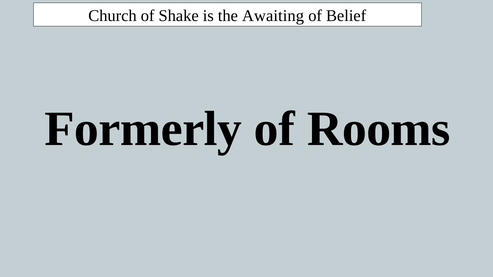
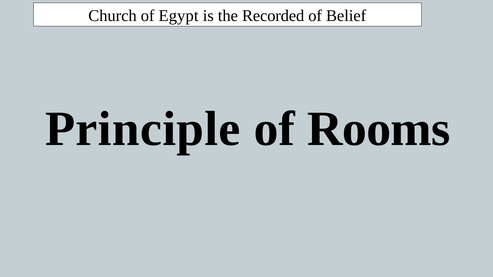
Shake: Shake -> Egypt
Awaiting: Awaiting -> Recorded
Formerly: Formerly -> Principle
